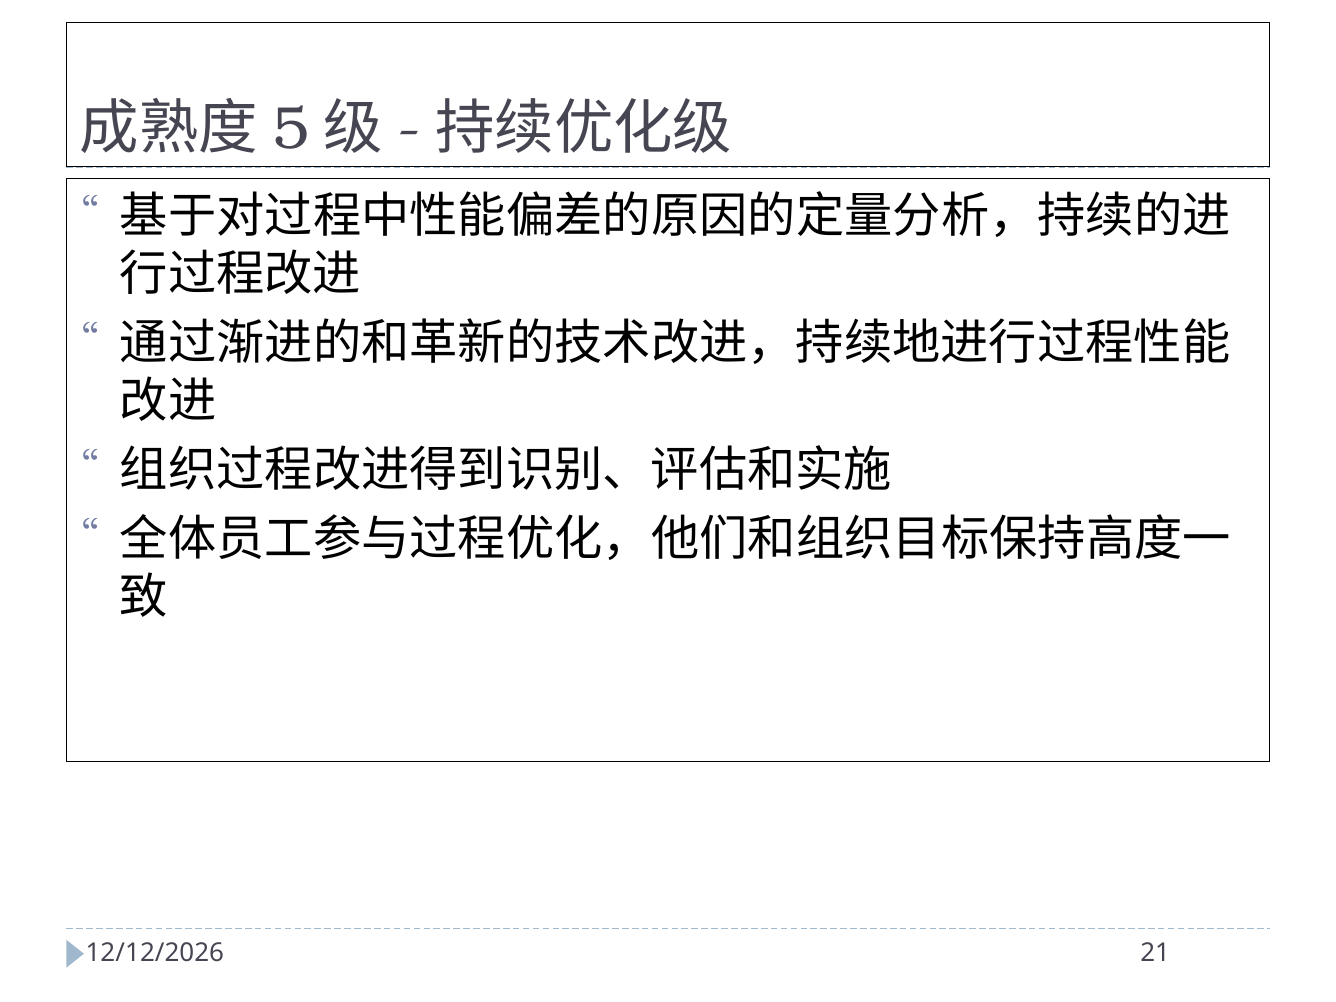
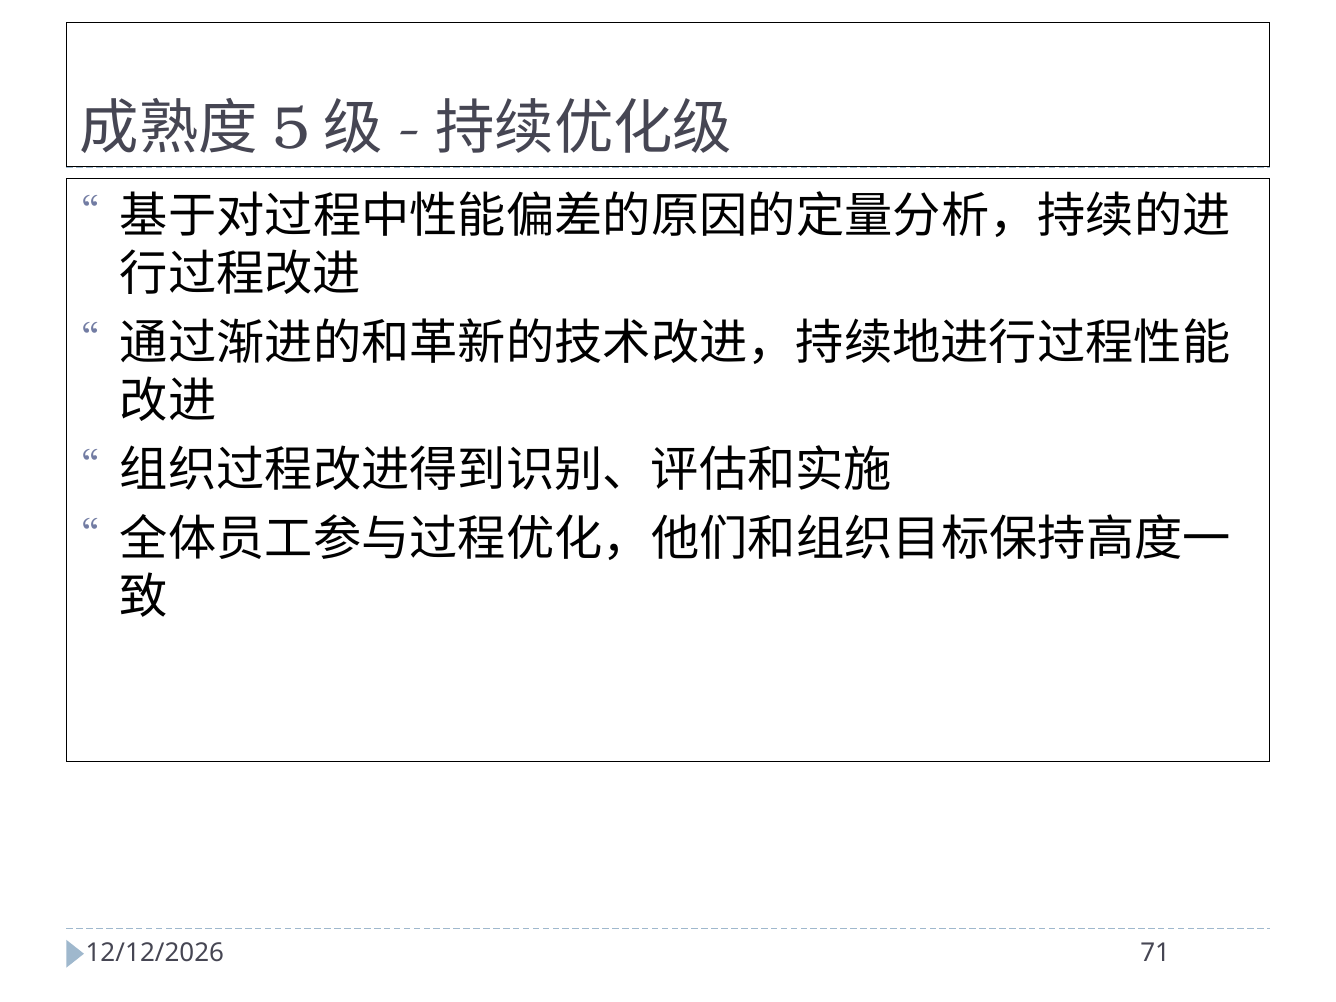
21: 21 -> 71
